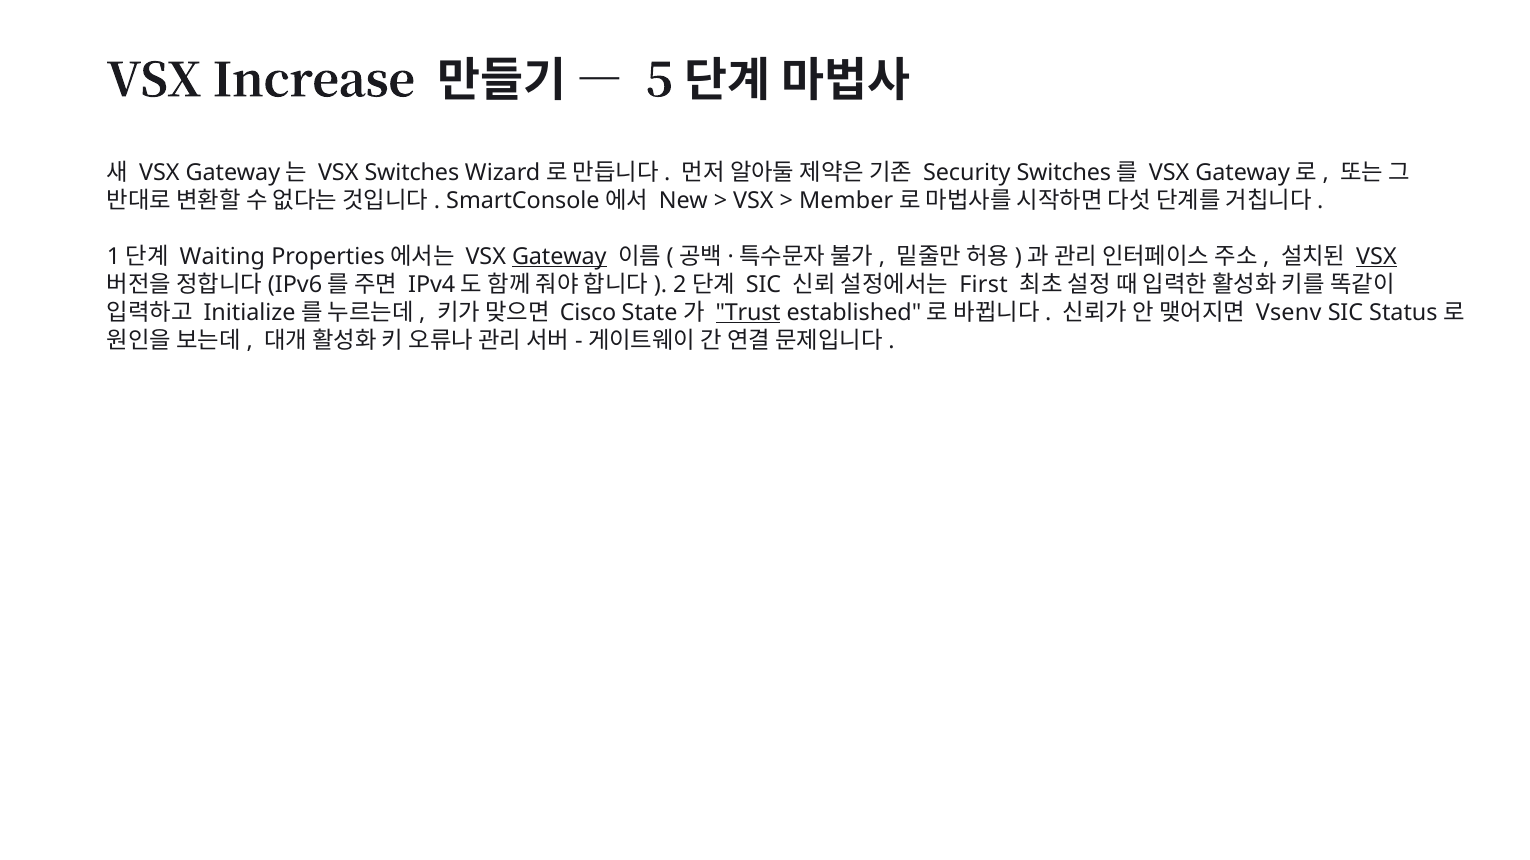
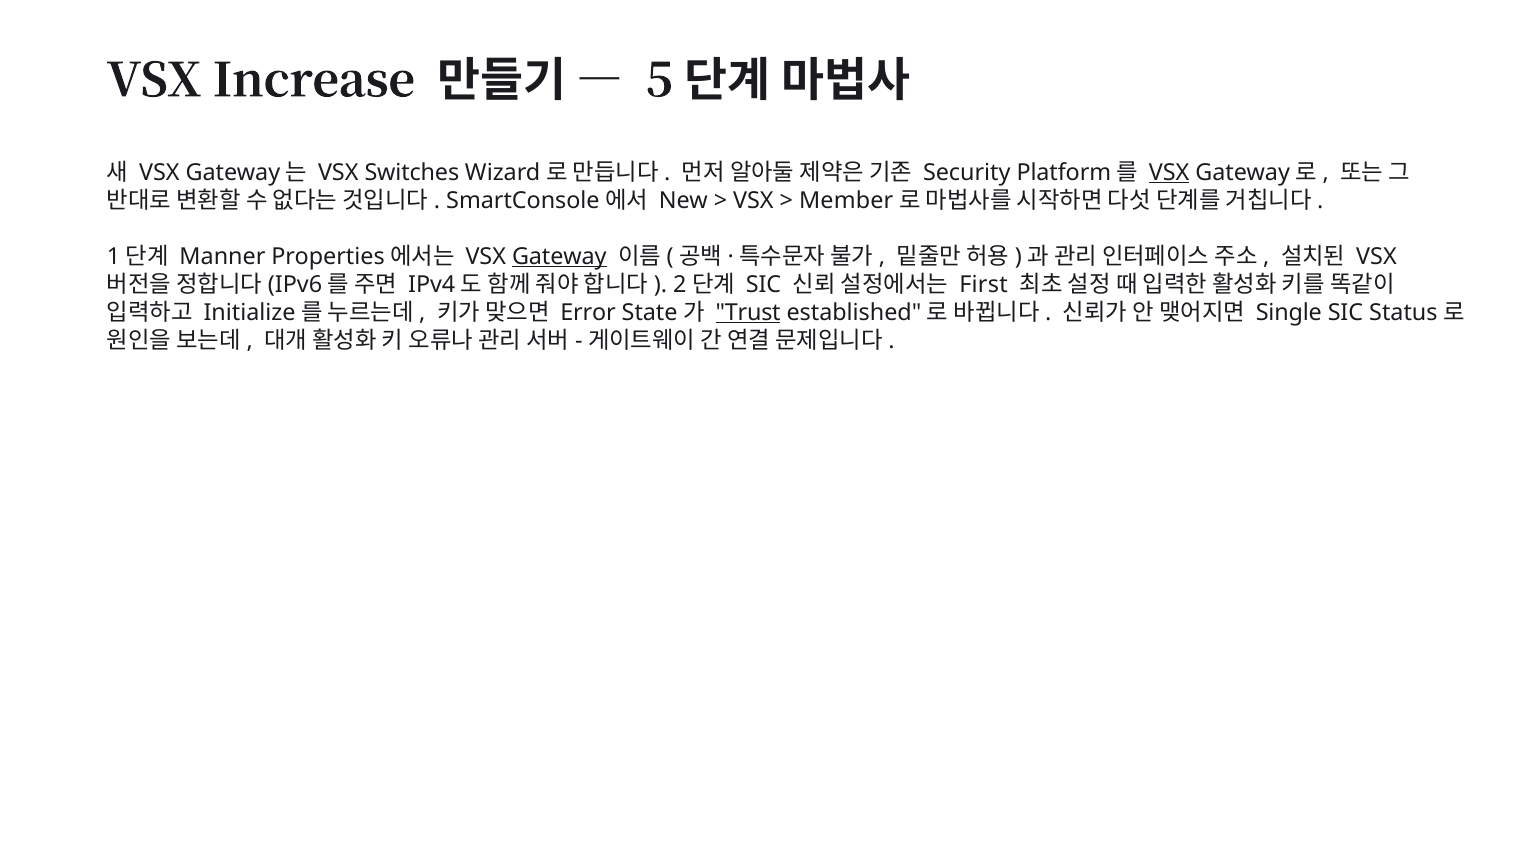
Security Switches: Switches -> Platform
VSX at (1169, 172) underline: none -> present
Waiting: Waiting -> Manner
VSX at (1376, 257) underline: present -> none
Cisco: Cisco -> Error
Vsenv: Vsenv -> Single
